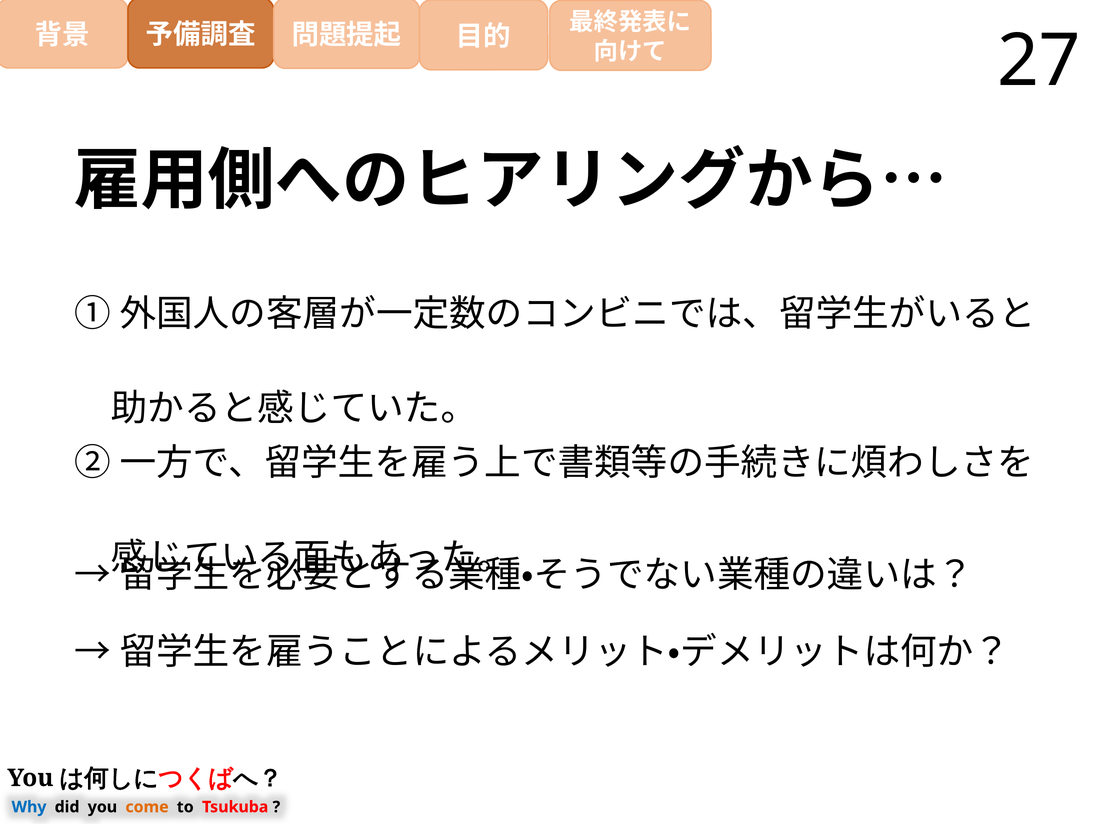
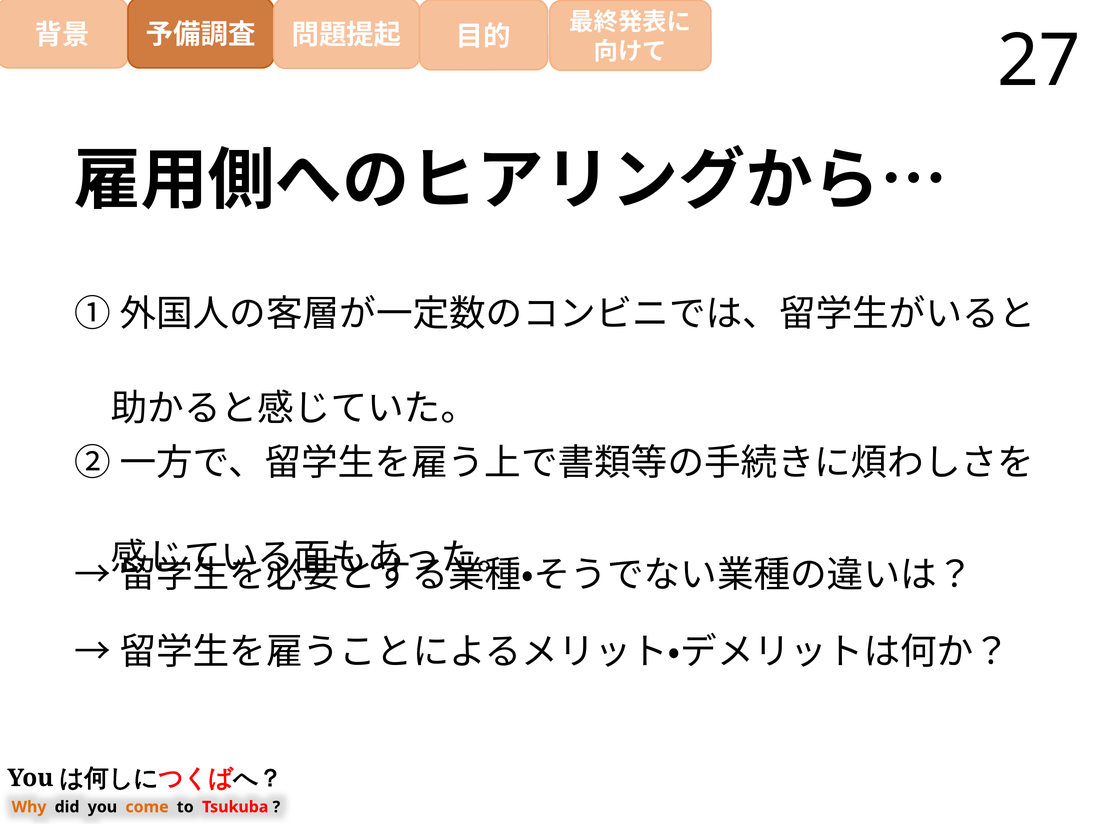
Why colour: blue -> orange
